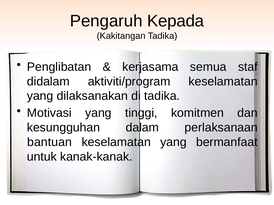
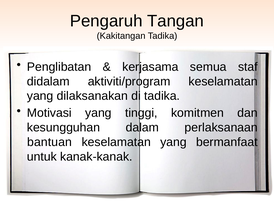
Kepada: Kepada -> Tangan
